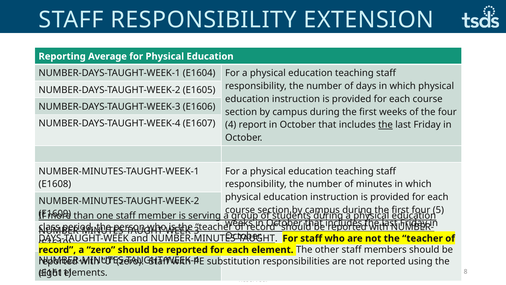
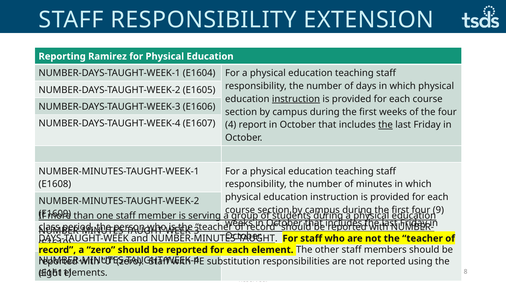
Average: Average -> Ramirez
instruction at (296, 99) underline: none -> present
5: 5 -> 9
